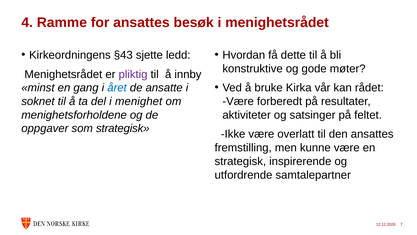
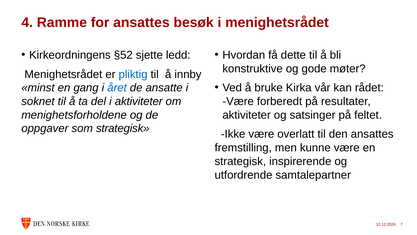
§43: §43 -> §52
pliktig colour: purple -> blue
i menighet: menighet -> aktiviteter
